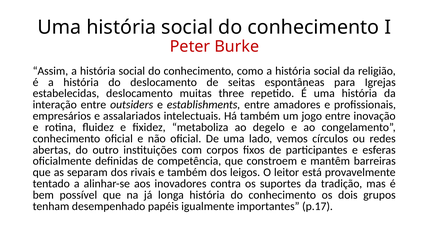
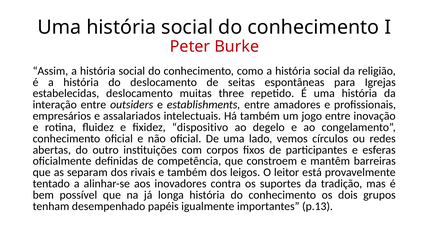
metaboliza: metaboliza -> dispositivo
p.17: p.17 -> p.13
